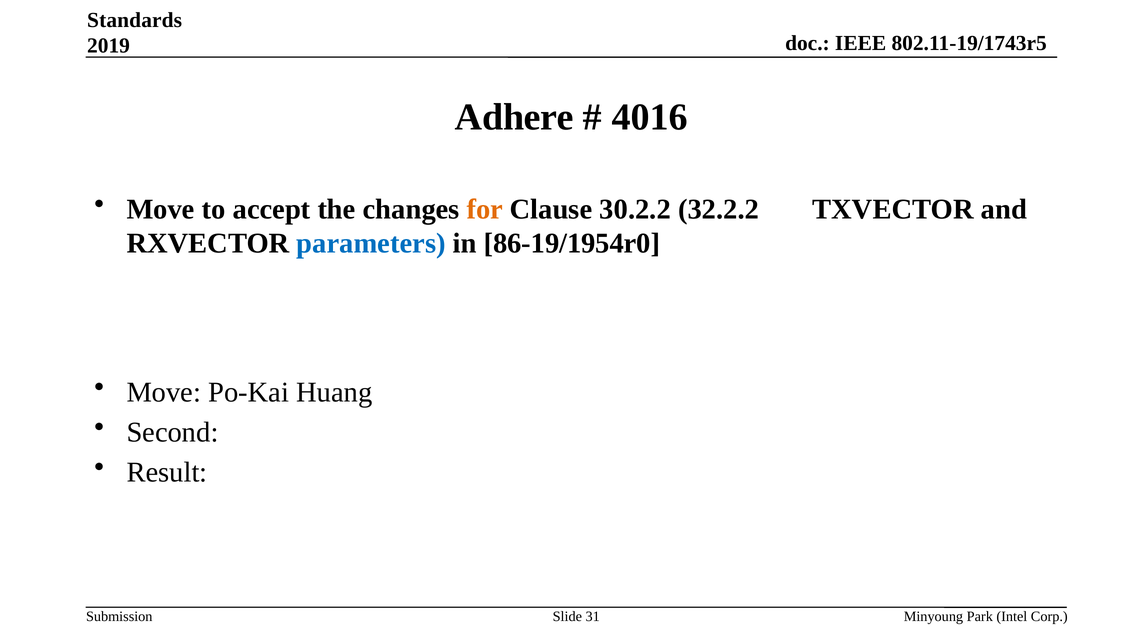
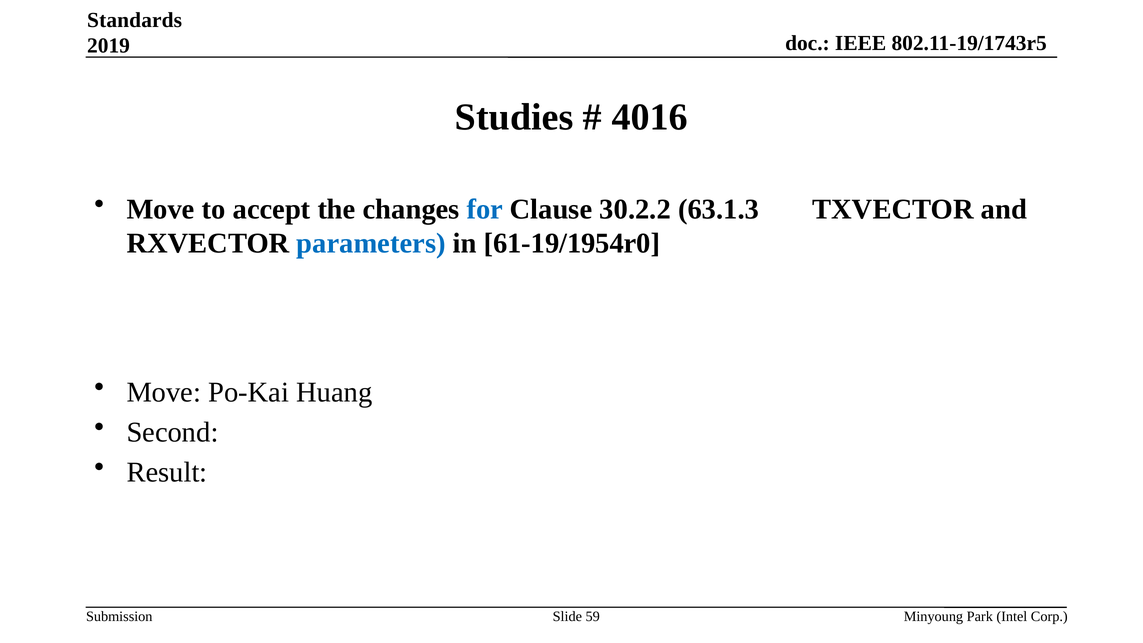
Adhere: Adhere -> Studies
for colour: orange -> blue
32.2.2: 32.2.2 -> 63.1.3
86-19/1954r0: 86-19/1954r0 -> 61-19/1954r0
31: 31 -> 59
